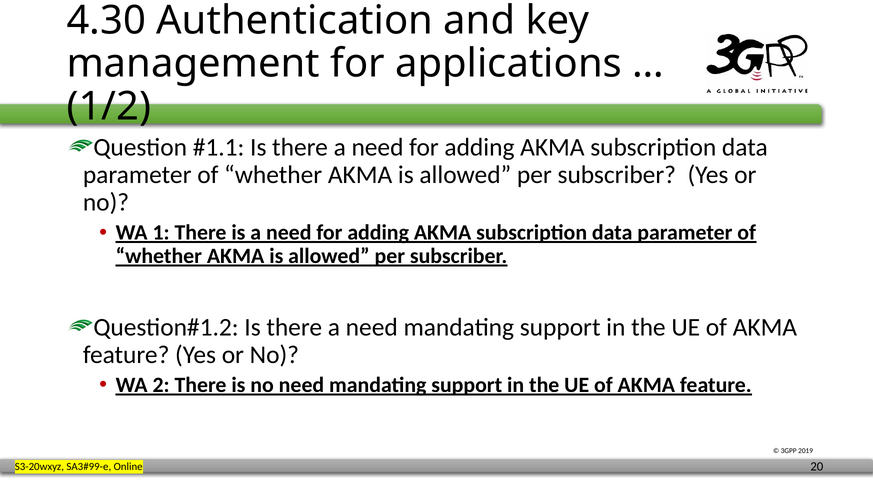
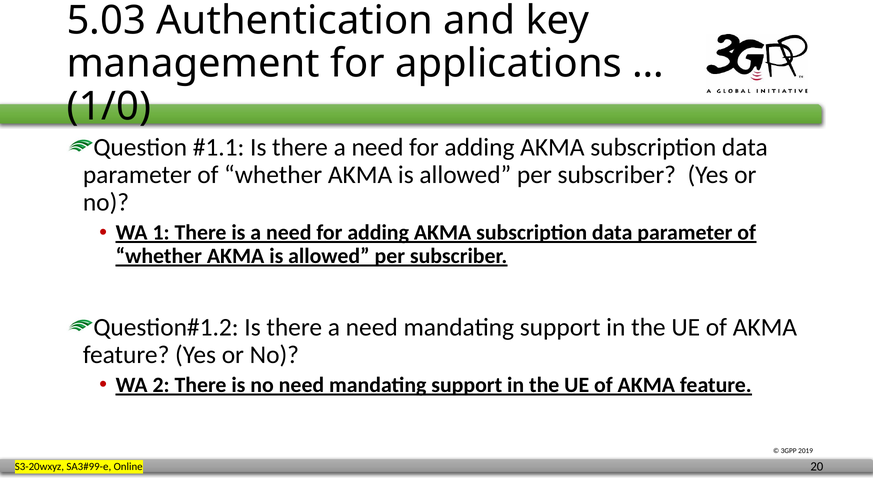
4.30: 4.30 -> 5.03
1/2: 1/2 -> 1/0
